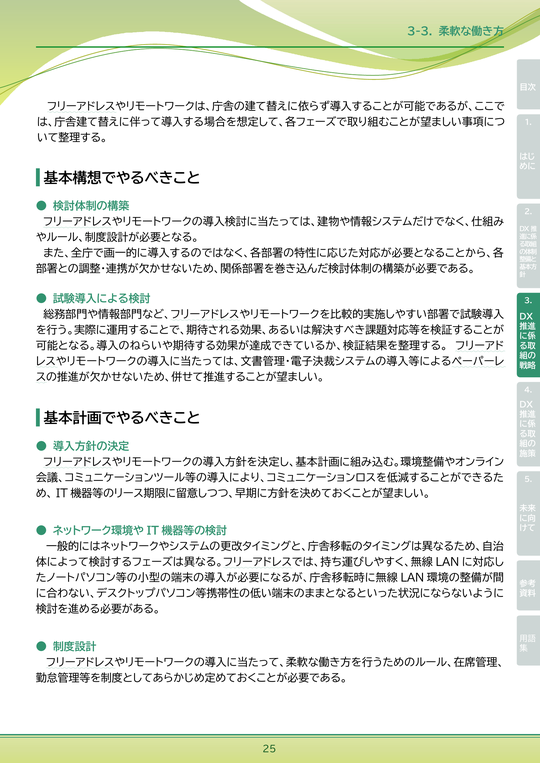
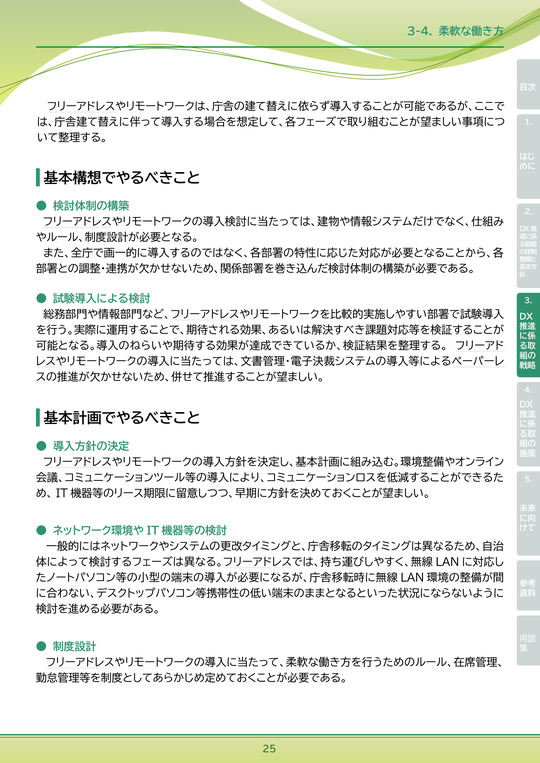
3-3: 3-3 -> 3-4
